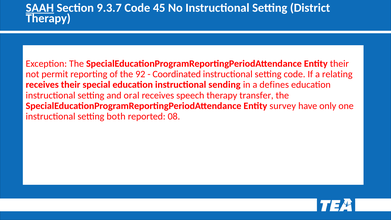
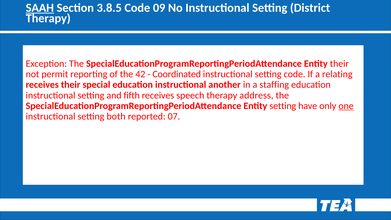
9.3.7: 9.3.7 -> 3.8.5
45: 45 -> 09
92: 92 -> 42
sending: sending -> another
defines: defines -> staffing
oral: oral -> fifth
transfer: transfer -> address
Entity survey: survey -> setting
one underline: none -> present
08: 08 -> 07
